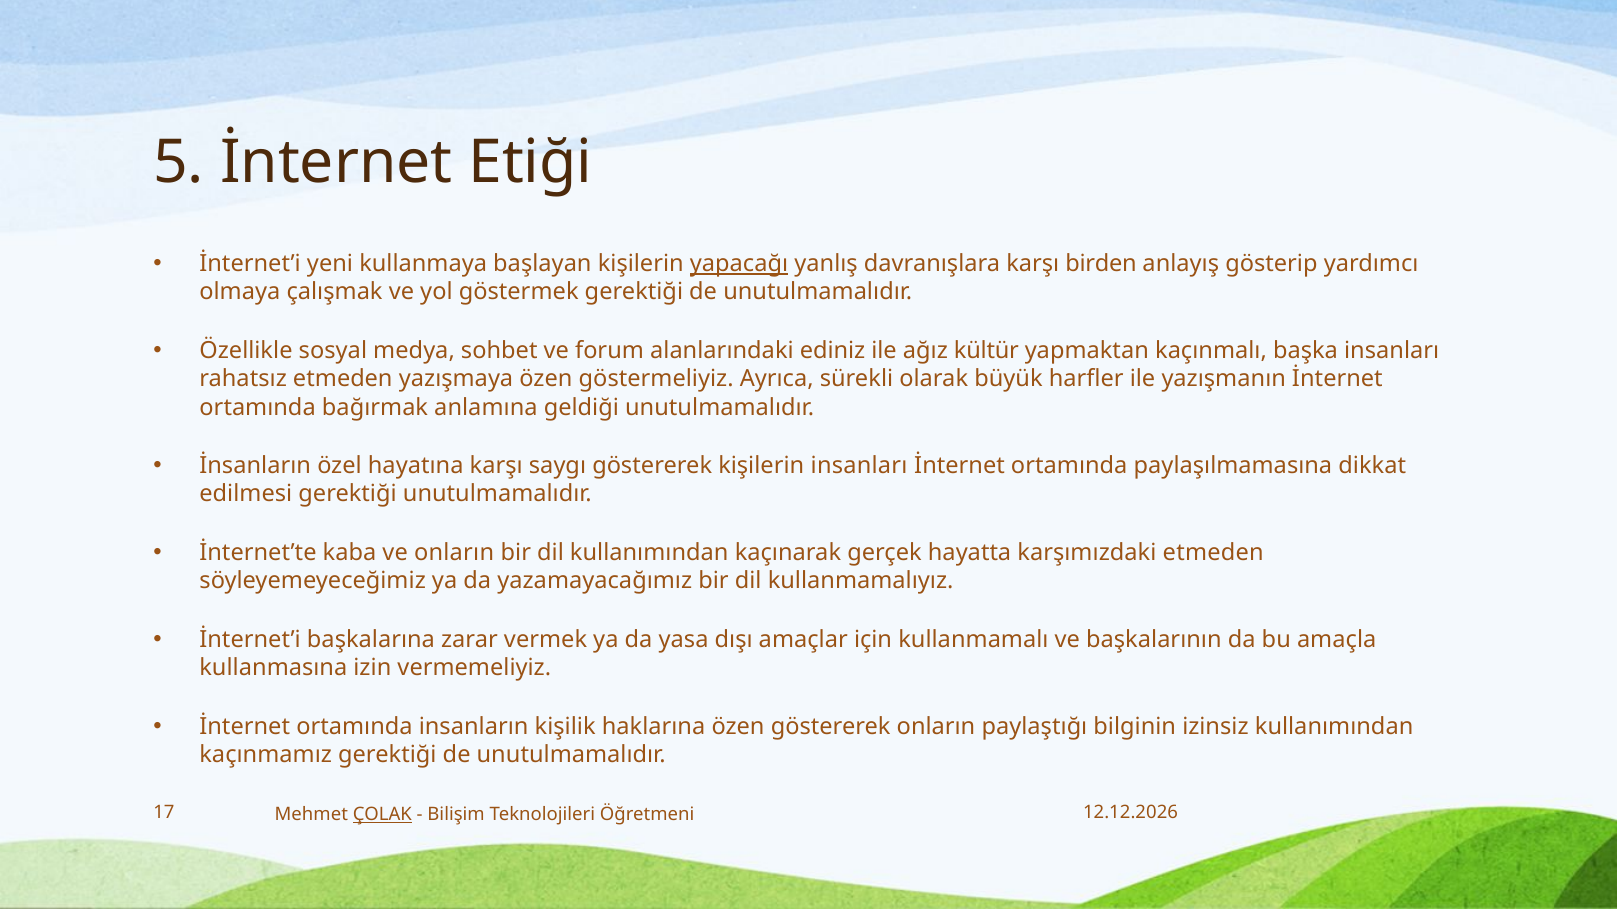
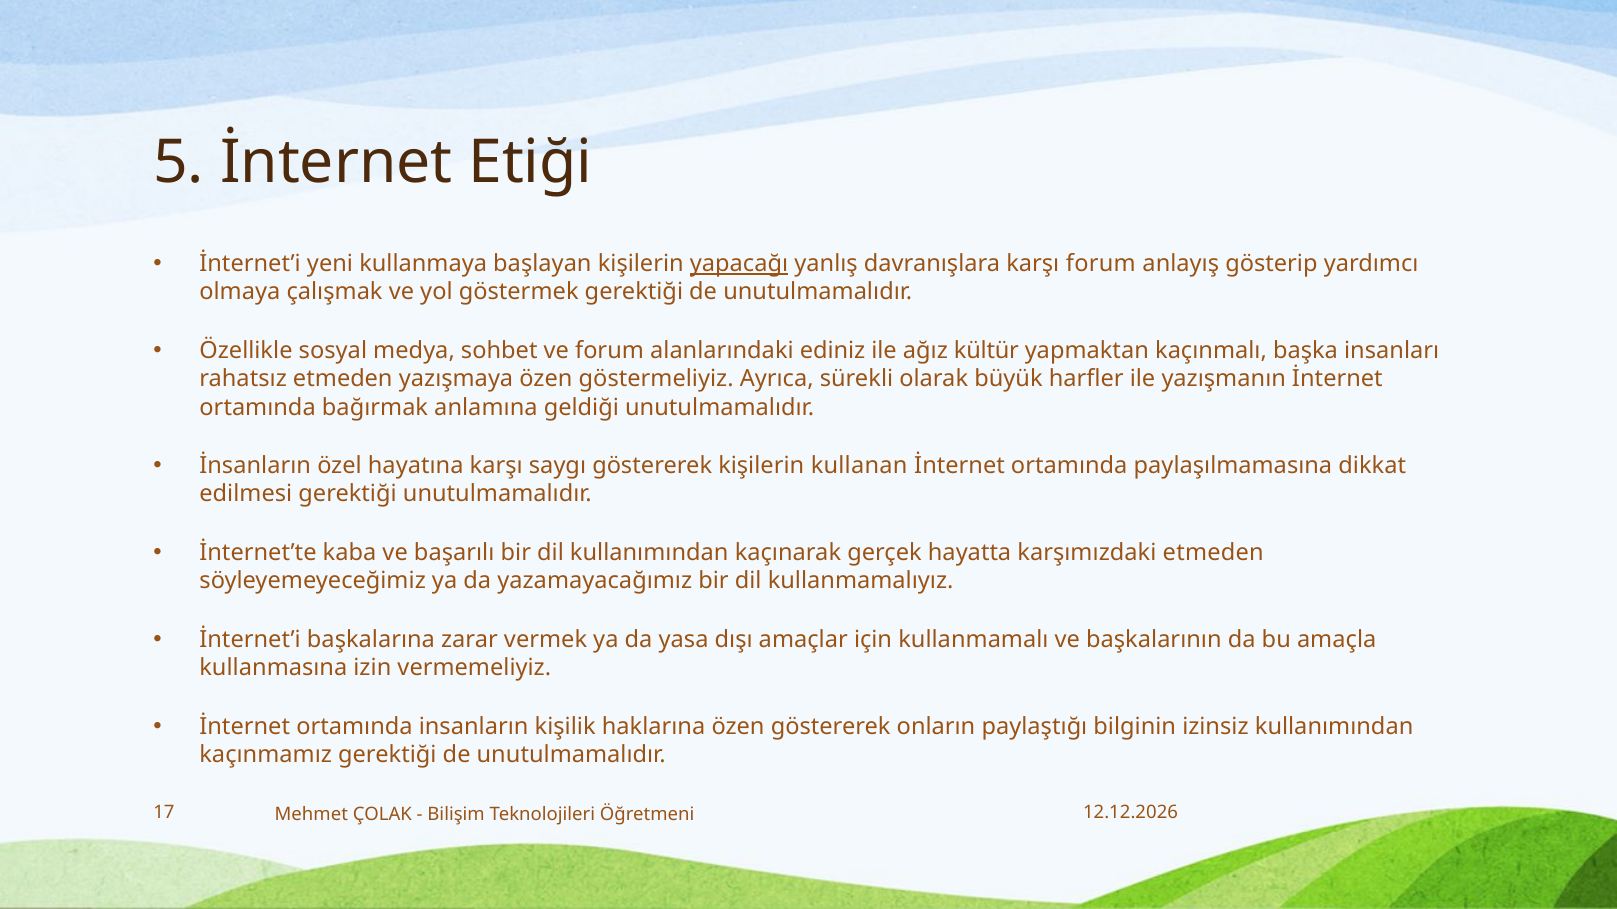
karşı birden: birden -> forum
kişilerin insanları: insanları -> kullanan
ve onların: onların -> başarılı
ÇOLAK underline: present -> none
